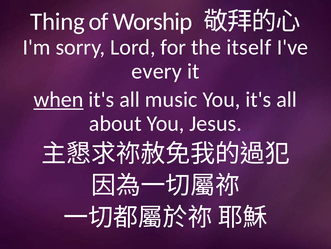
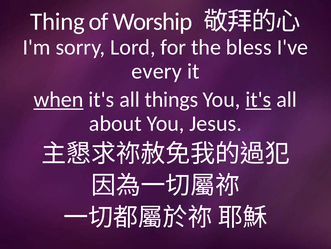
itself: itself -> bless
music: music -> things
it's at (258, 99) underline: none -> present
